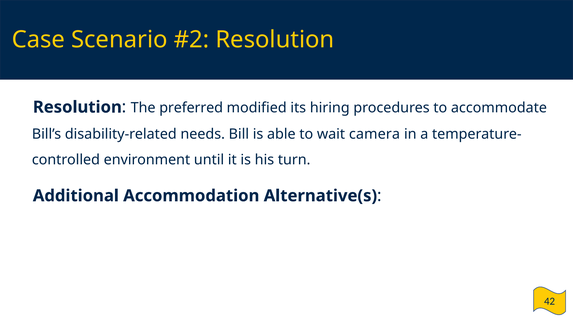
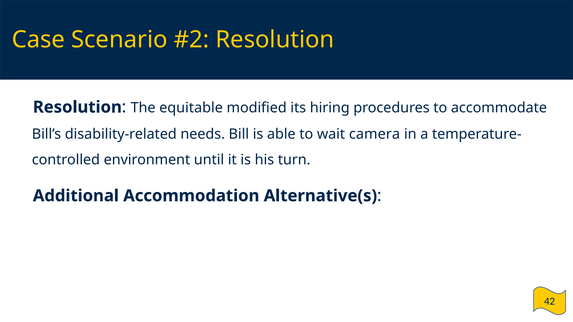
preferred: preferred -> equitable
